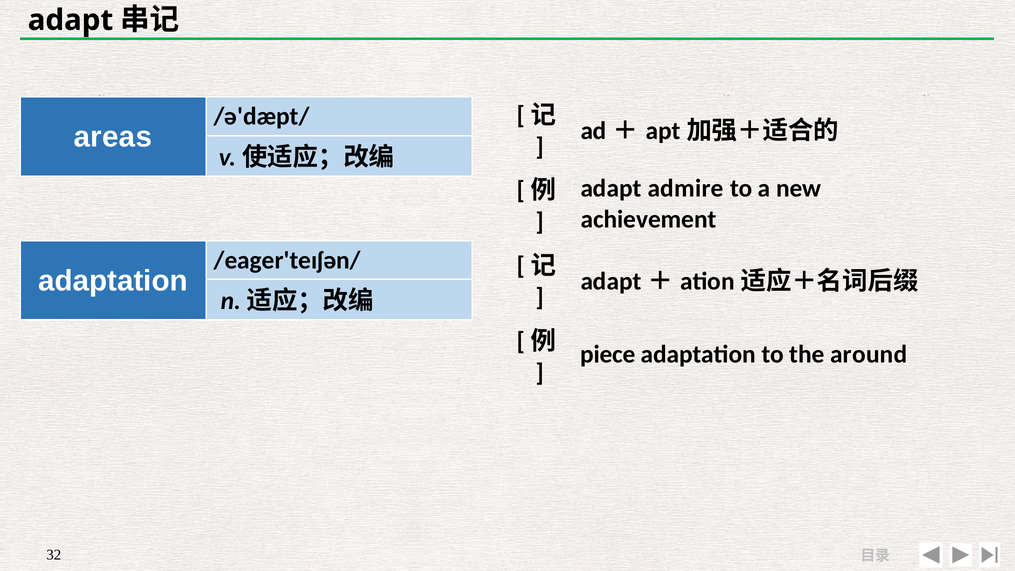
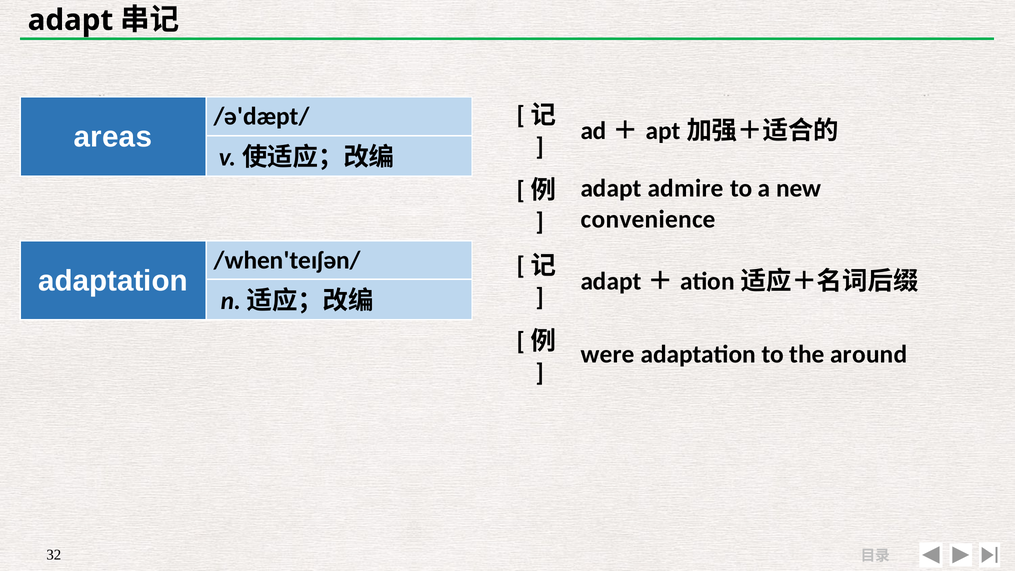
achievement: achievement -> convenience
/eager'teɪʃən/: /eager'teɪʃən/ -> /when'teɪʃən/
piece: piece -> were
